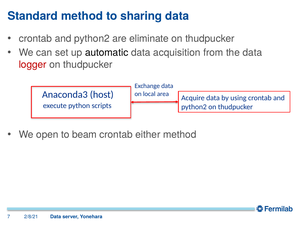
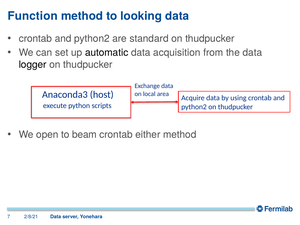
Standard: Standard -> Function
sharing: sharing -> looking
eliminate: eliminate -> standard
logger colour: red -> black
